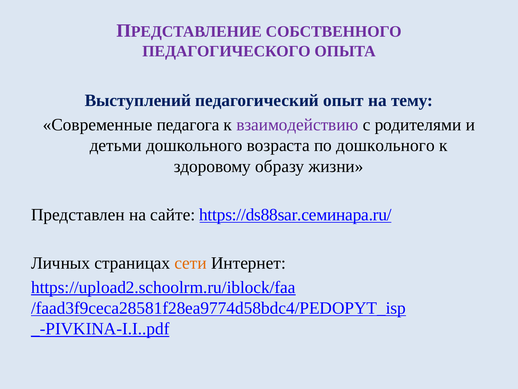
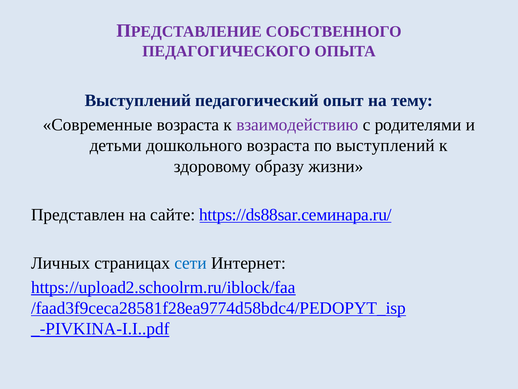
Современные педагога: педагога -> возраста
по дошкольного: дошкольного -> выступлений
сети colour: orange -> blue
